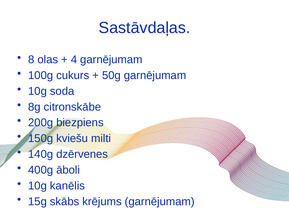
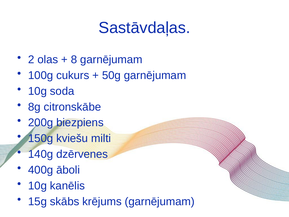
8: 8 -> 2
4: 4 -> 8
